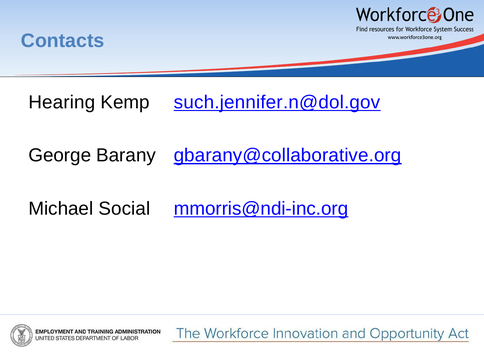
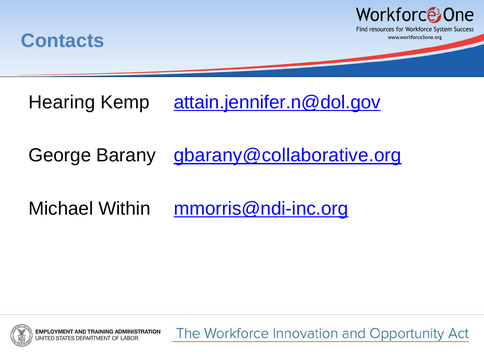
such.jennifer.n@dol.gov: such.jennifer.n@dol.gov -> attain.jennifer.n@dol.gov
Social: Social -> Within
